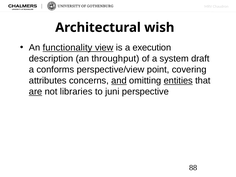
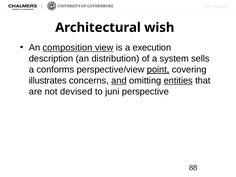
functionality: functionality -> composition
throughput: throughput -> distribution
draft: draft -> sells
point underline: none -> present
attributes: attributes -> illustrates
are underline: present -> none
libraries: libraries -> devised
